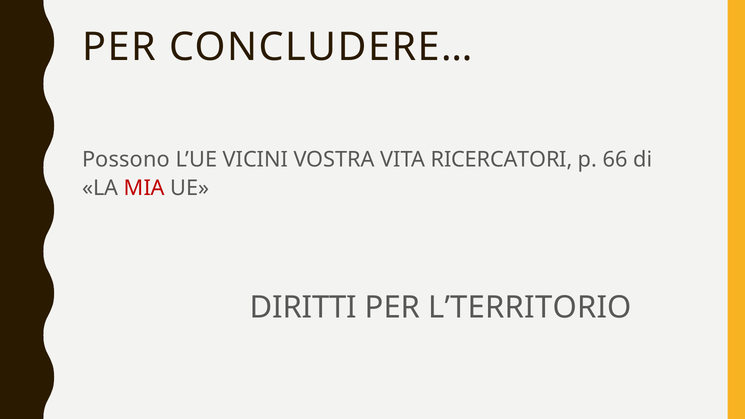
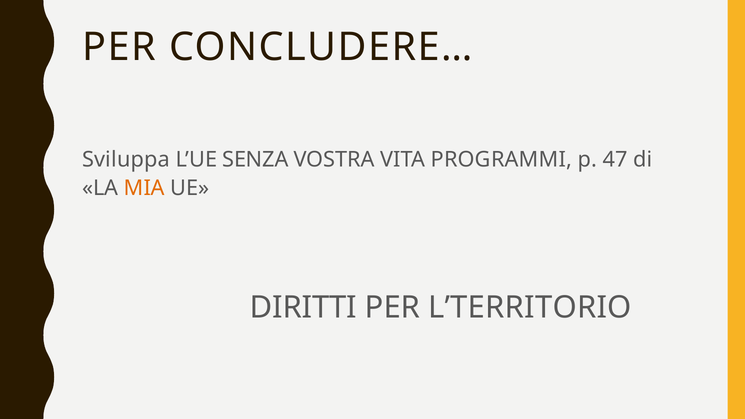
Possono: Possono -> Sviluppa
VICINI: VICINI -> SENZA
RICERCATORI: RICERCATORI -> PROGRAMMI
66: 66 -> 47
MIA colour: red -> orange
